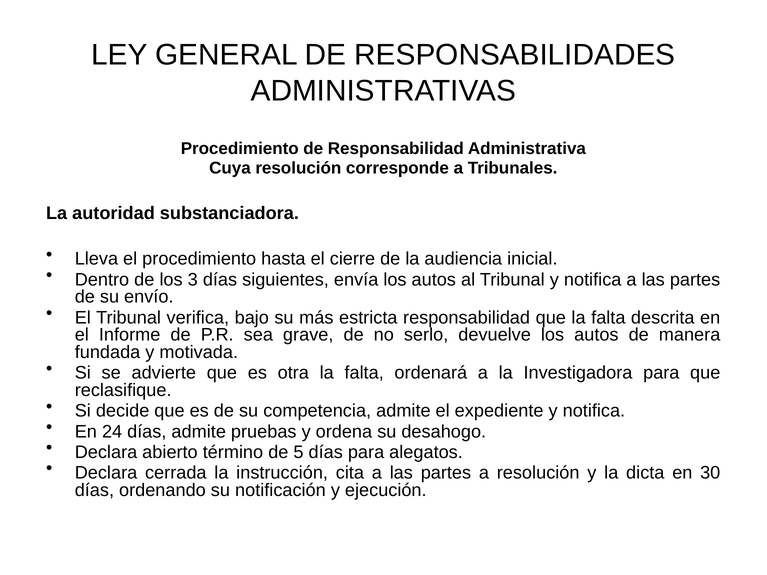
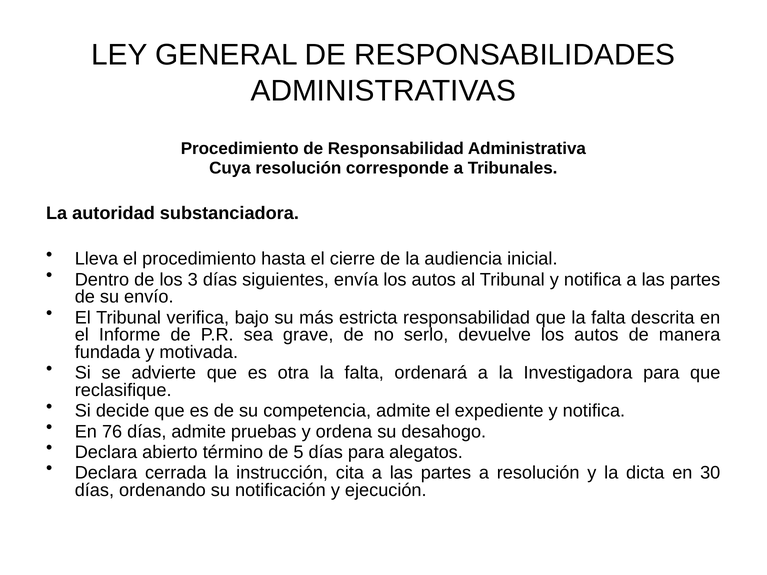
24: 24 -> 76
